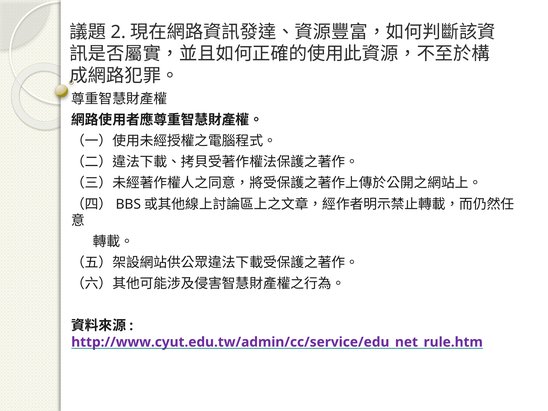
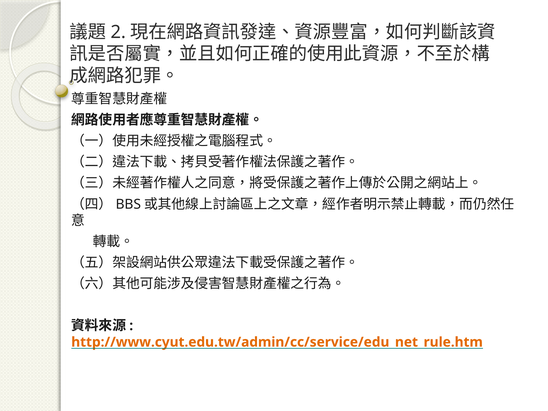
http://www.cyut.edu.tw/admin/cc/service/edu_net_rule.htm colour: purple -> orange
